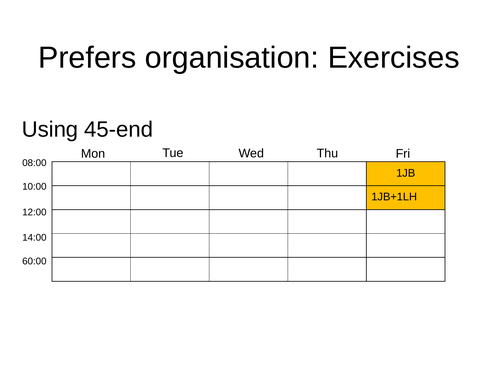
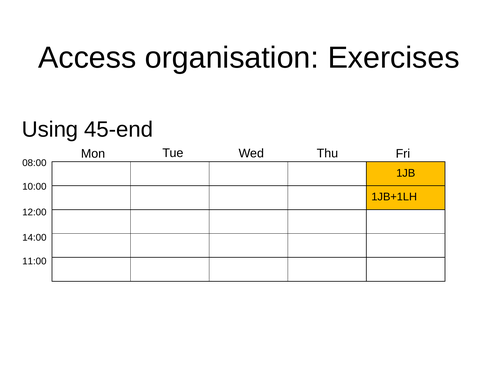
Prefers: Prefers -> Access
60:00: 60:00 -> 11:00
